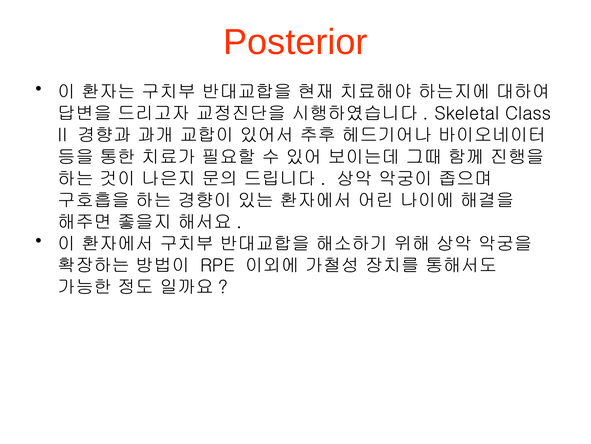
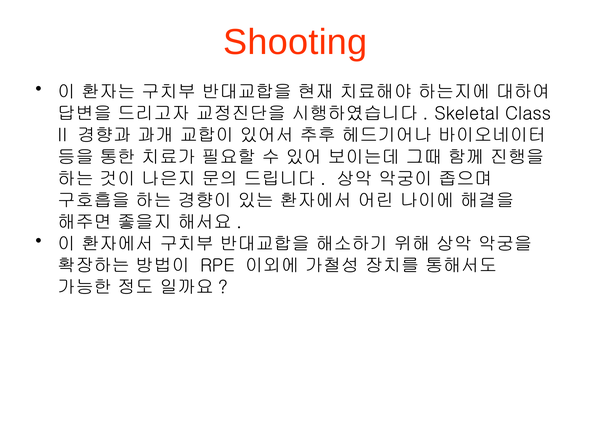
Posterior: Posterior -> Shooting
